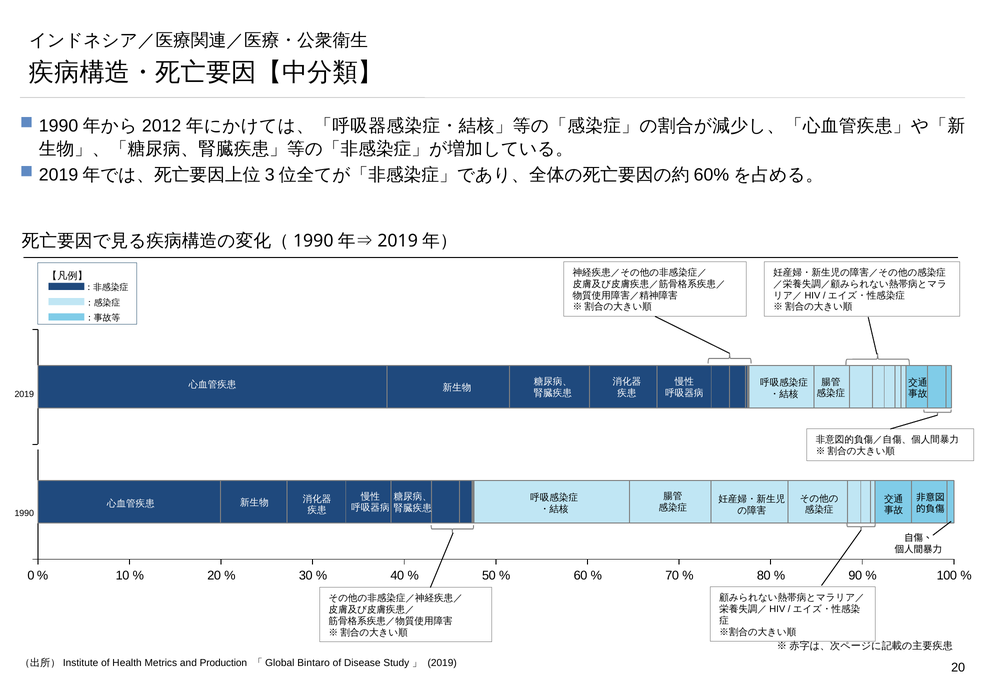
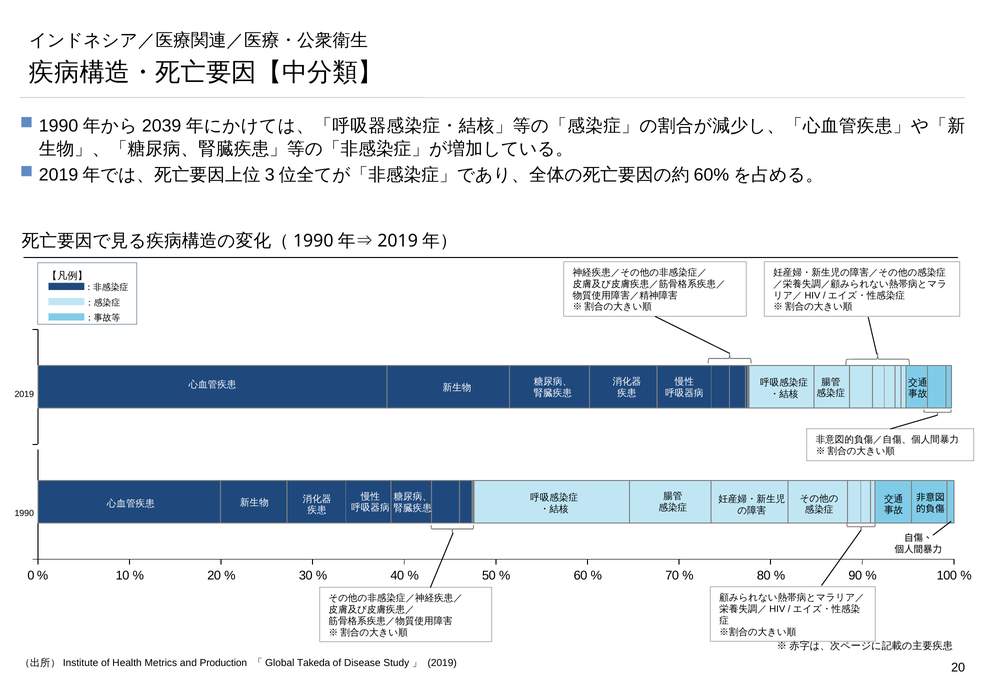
2012: 2012 -> 2039
Bintaro: Bintaro -> Takeda
